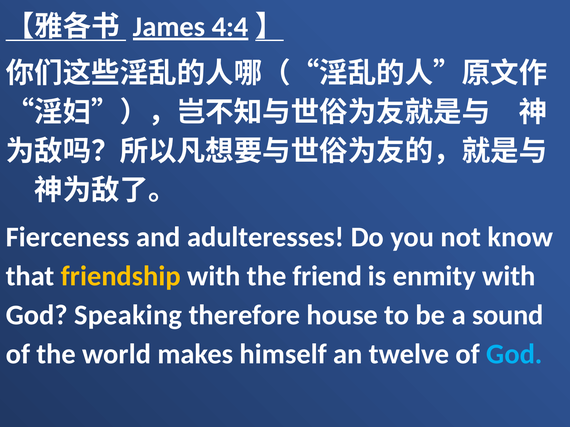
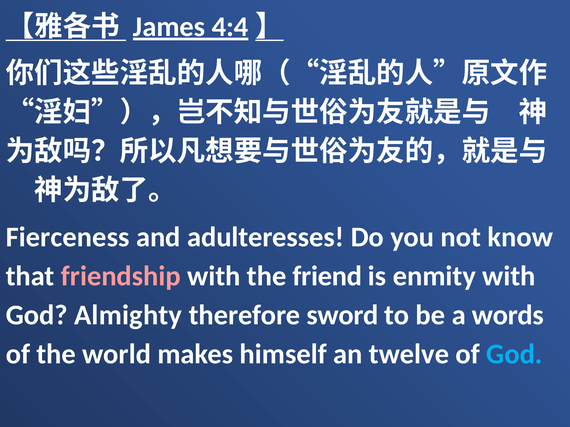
friendship colour: yellow -> pink
Speaking: Speaking -> Almighty
house: house -> sword
sound: sound -> words
